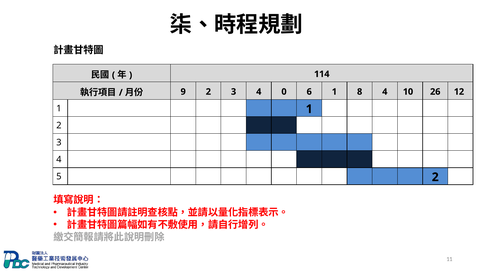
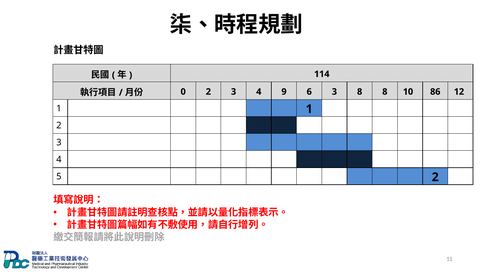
9: 9 -> 0
0: 0 -> 9
6 1: 1 -> 3
8 4: 4 -> 8
26: 26 -> 86
